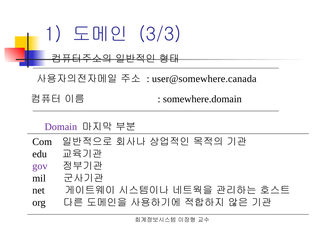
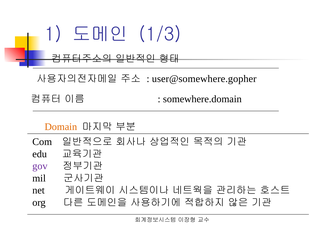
3/3: 3/3 -> 1/3
user@somewhere.canada: user@somewhere.canada -> user@somewhere.gopher
Domain colour: purple -> orange
